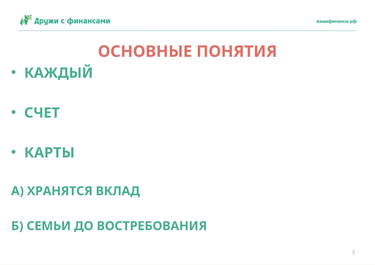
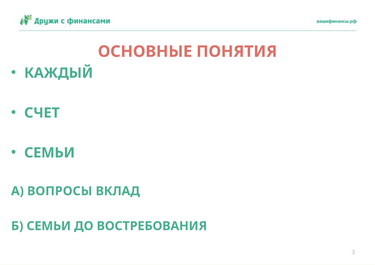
КАРТЫ at (49, 153): КАРТЫ -> СЕМЬИ
ХРАНЯТСЯ: ХРАНЯТСЯ -> ВОПРОСЫ
